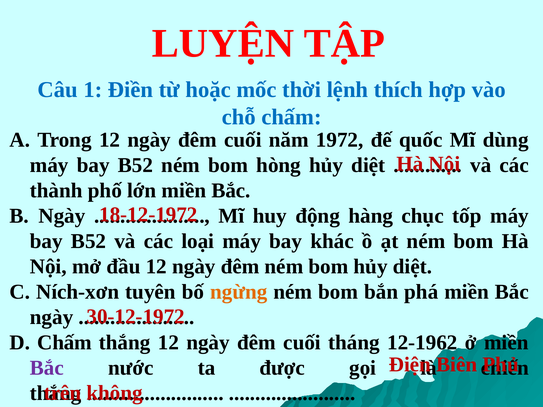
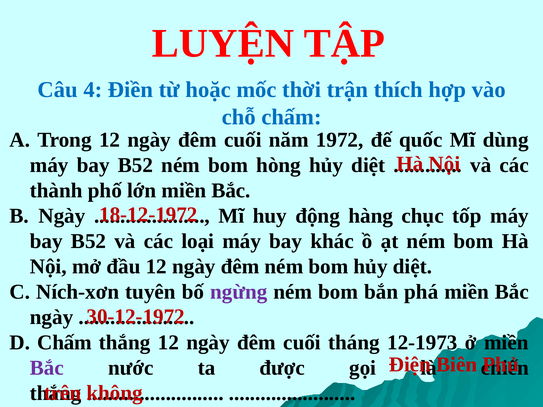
1: 1 -> 4
lệnh: lệnh -> trận
ngừng colour: orange -> purple
12-1962: 12-1962 -> 12-1973
